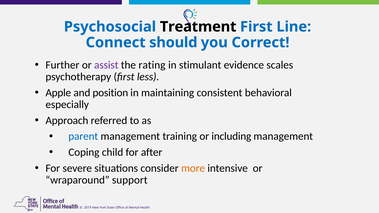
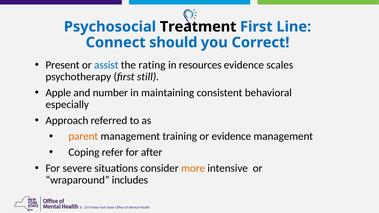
Further: Further -> Present
assist colour: purple -> blue
stimulant: stimulant -> resources
less: less -> still
position: position -> number
parent colour: blue -> orange
or including: including -> evidence
child: child -> refer
support: support -> includes
